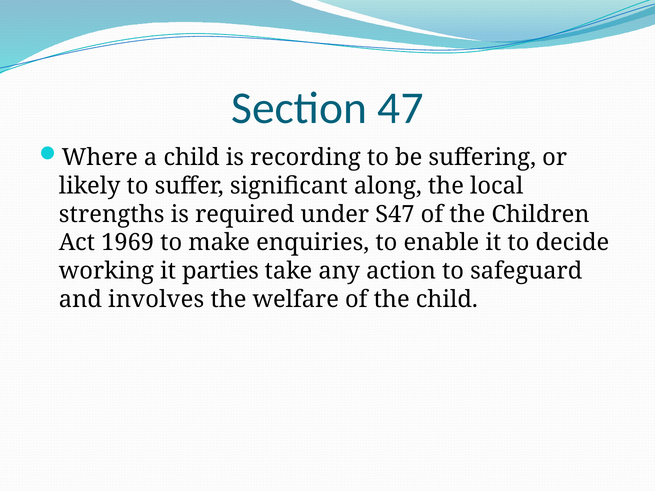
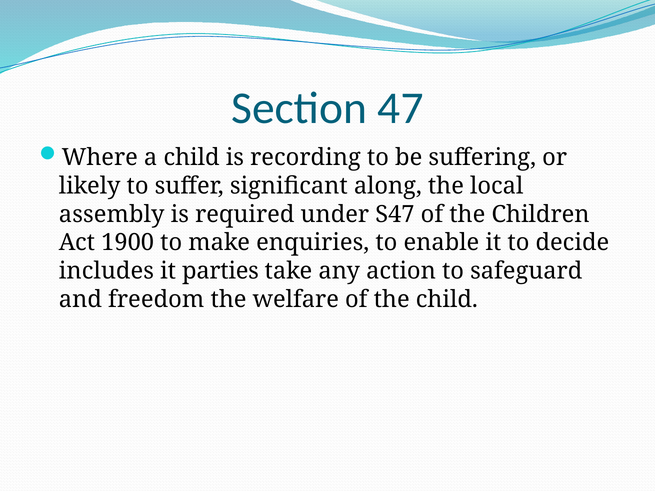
strengths: strengths -> assembly
1969: 1969 -> 1900
working: working -> includes
involves: involves -> freedom
